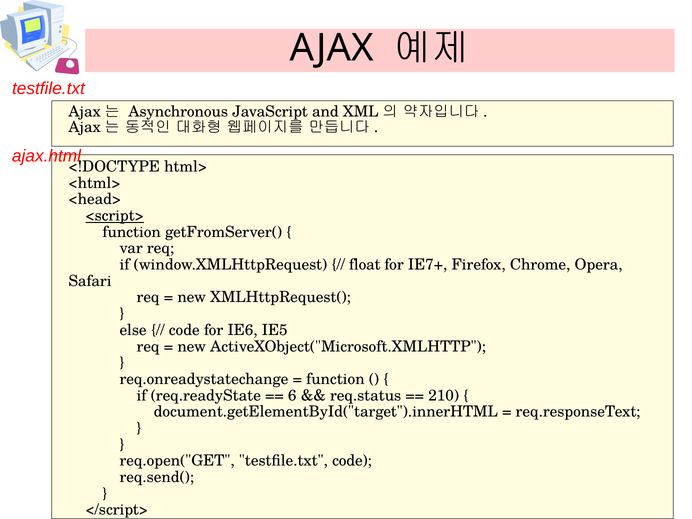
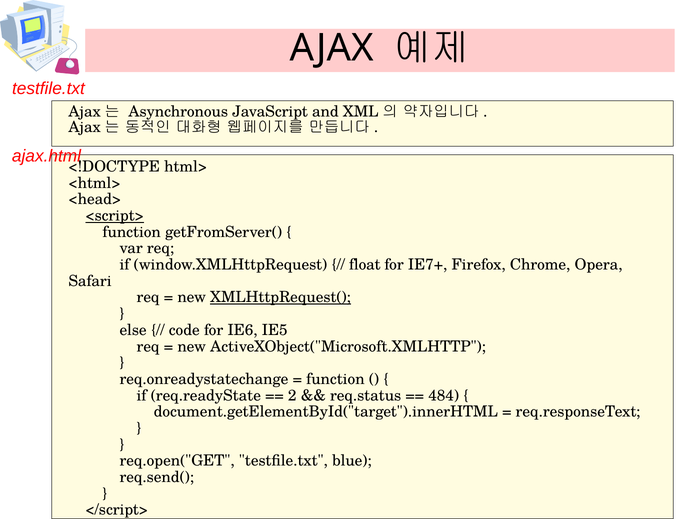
XMLHttpRequest( underline: none -> present
6: 6 -> 2
210: 210 -> 484
testfile.txt code: code -> blue
